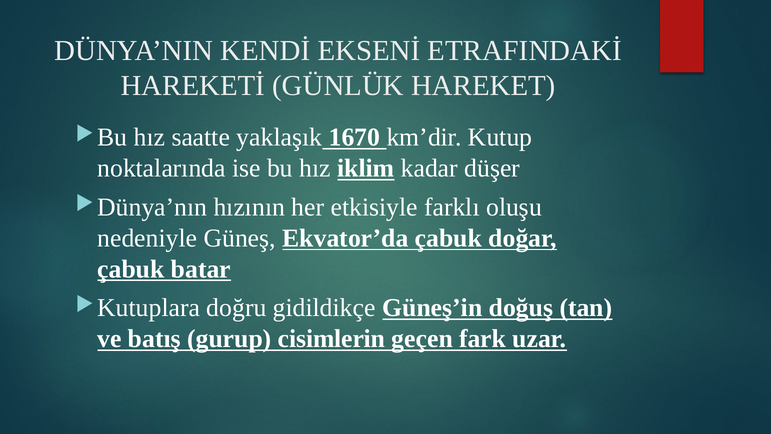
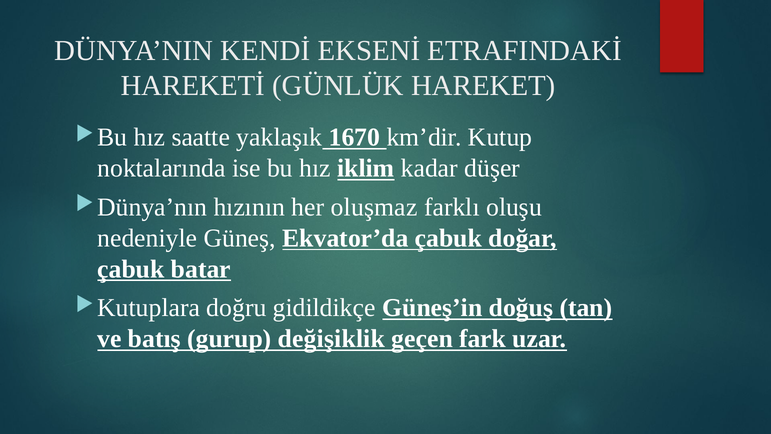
etkisiyle: etkisiyle -> oluşmaz
cisimlerin: cisimlerin -> değişiklik
